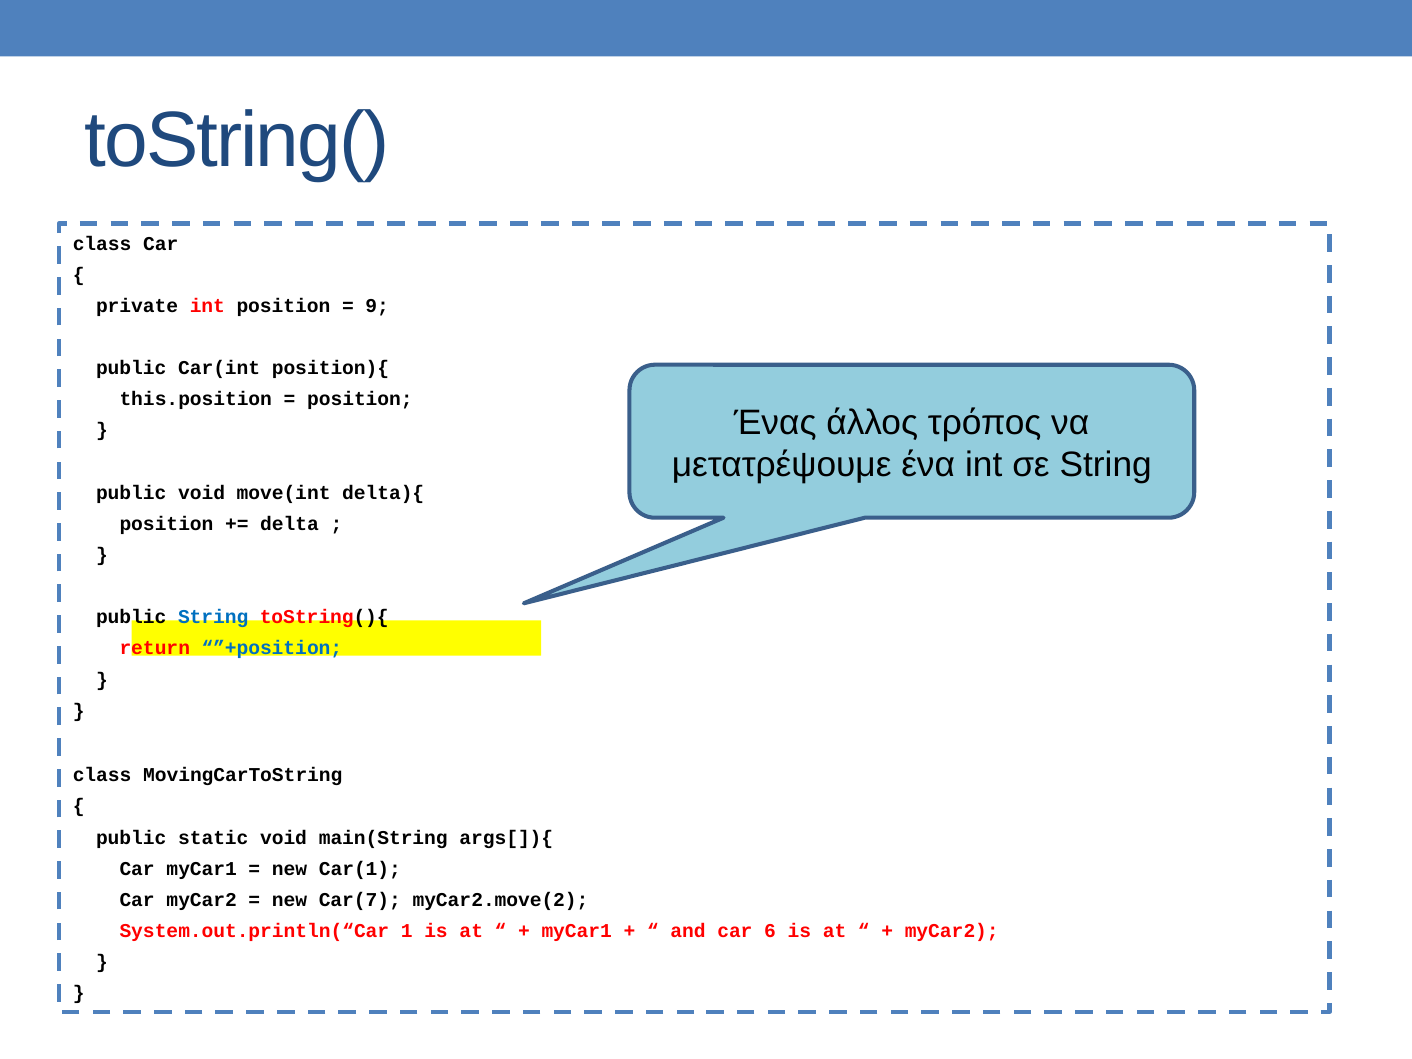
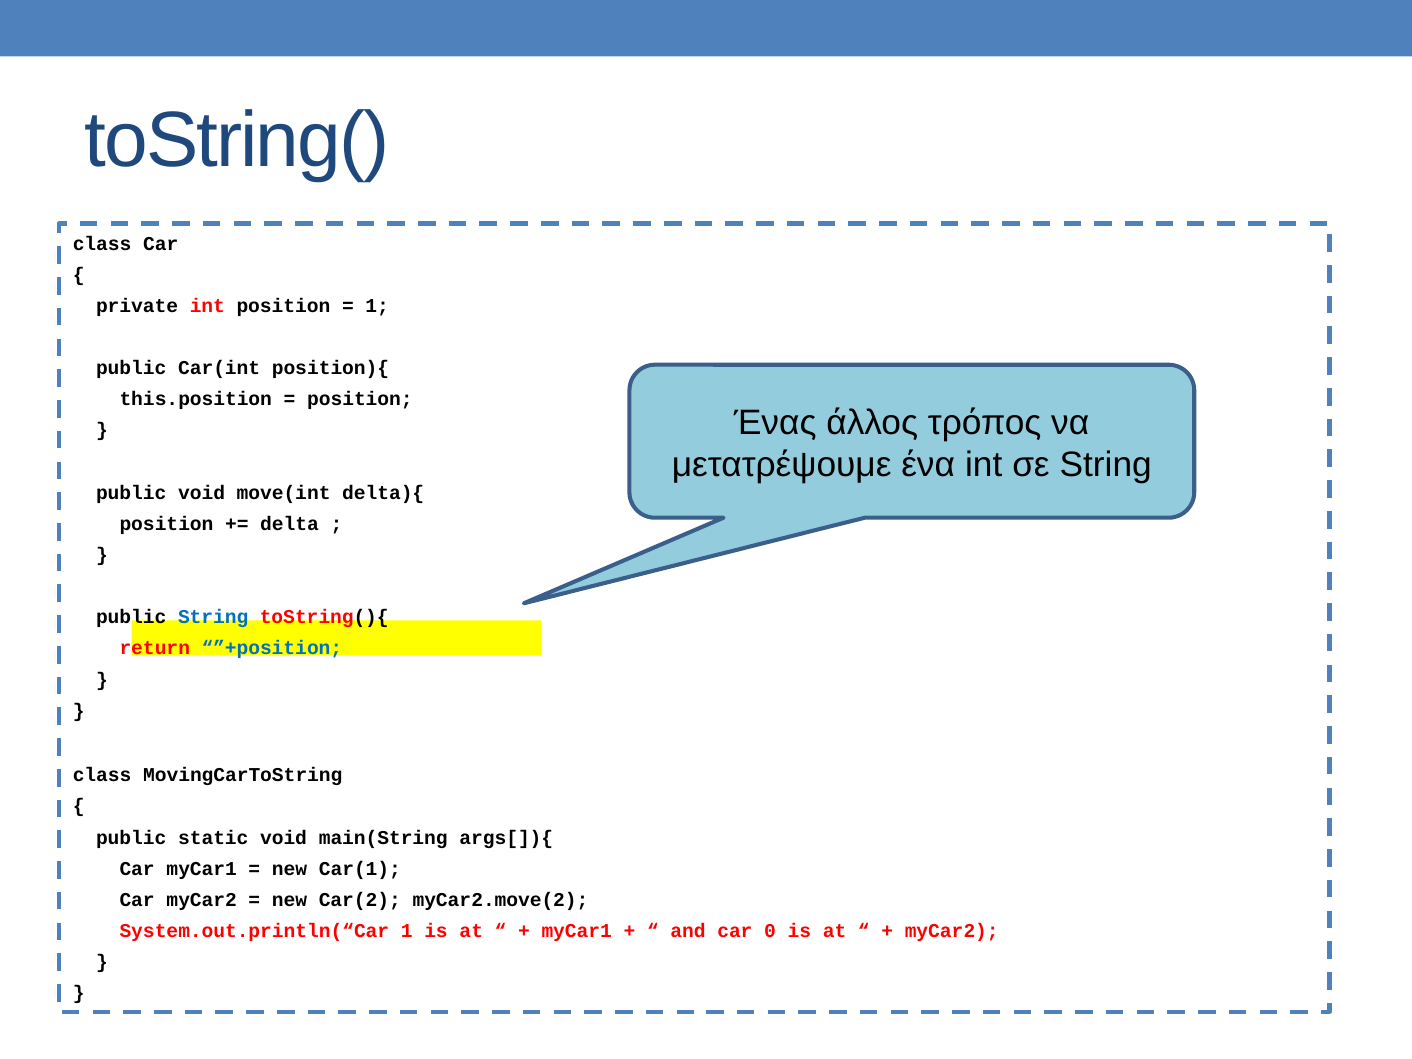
9 at (377, 306): 9 -> 1
Car(7: Car(7 -> Car(2
6: 6 -> 0
